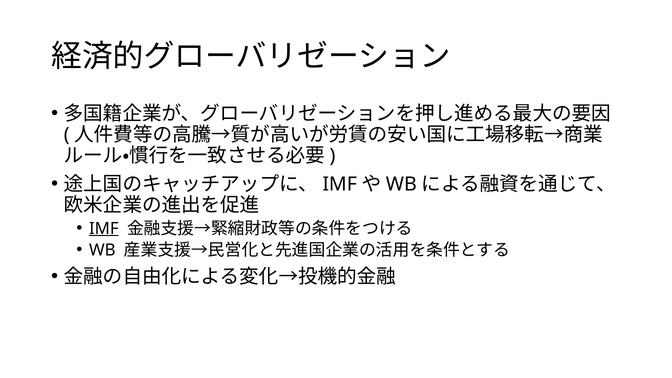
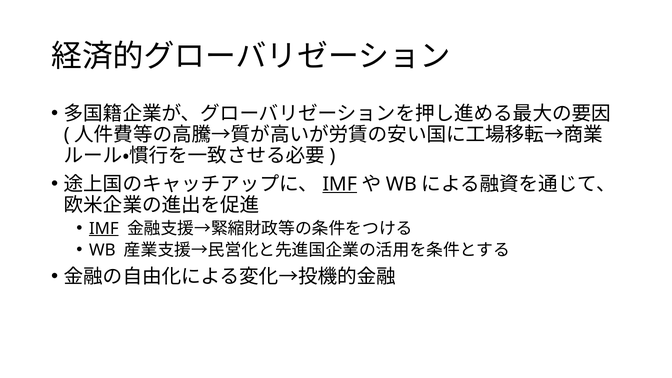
IMF at (340, 184) underline: none -> present
